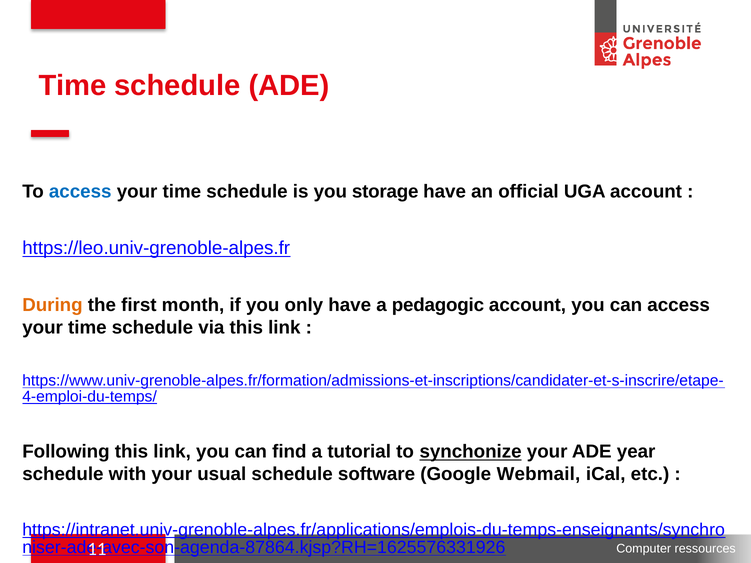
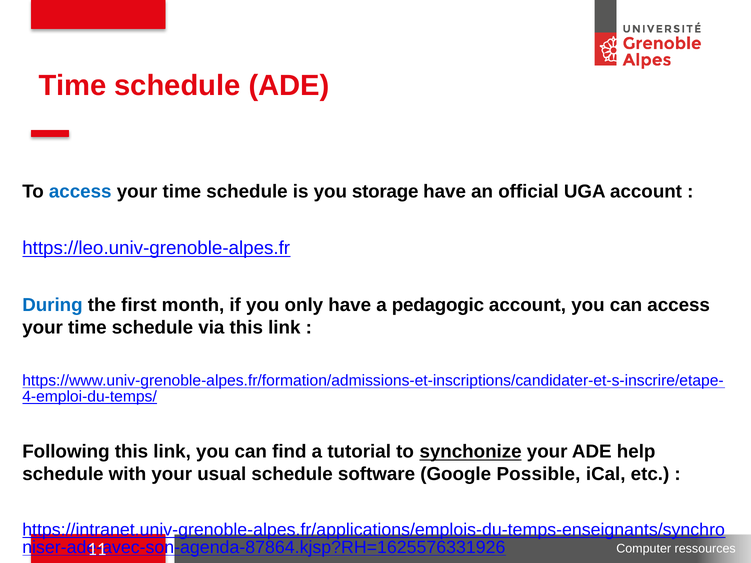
During colour: orange -> blue
year: year -> help
Webmail: Webmail -> Possible
